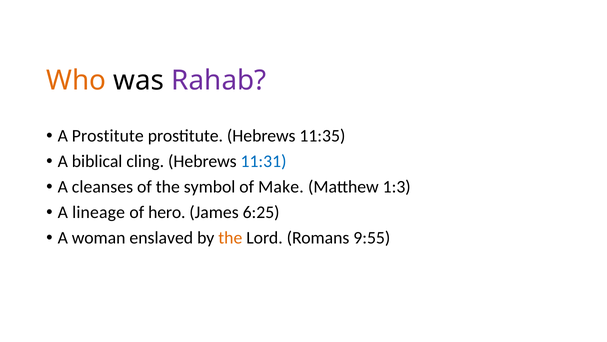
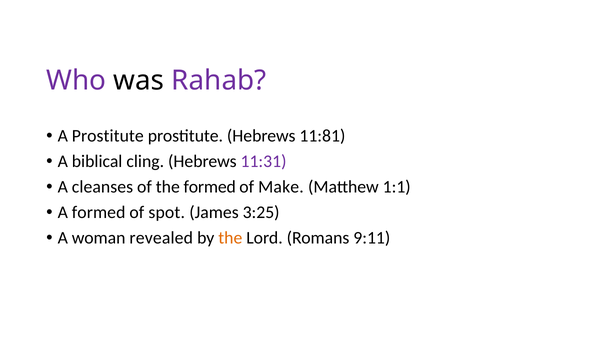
Who colour: orange -> purple
11:35: 11:35 -> 11:81
11:31 colour: blue -> purple
the symbol: symbol -> formed
1:3: 1:3 -> 1:1
A lineage: lineage -> formed
hero: hero -> spot
6:25: 6:25 -> 3:25
enslaved: enslaved -> revealed
9:55: 9:55 -> 9:11
